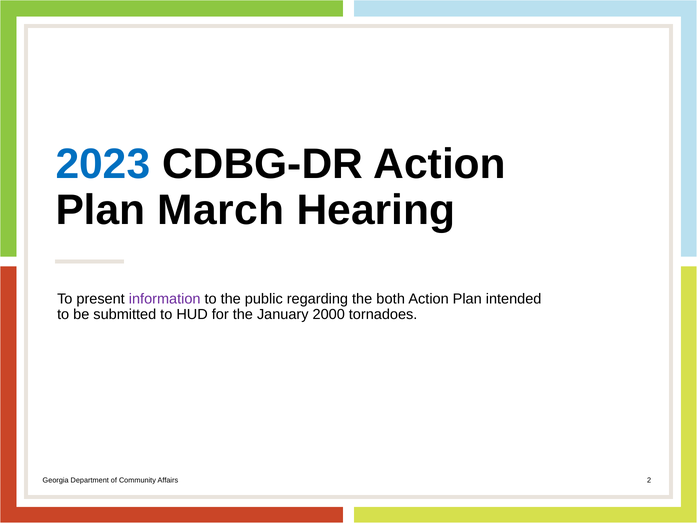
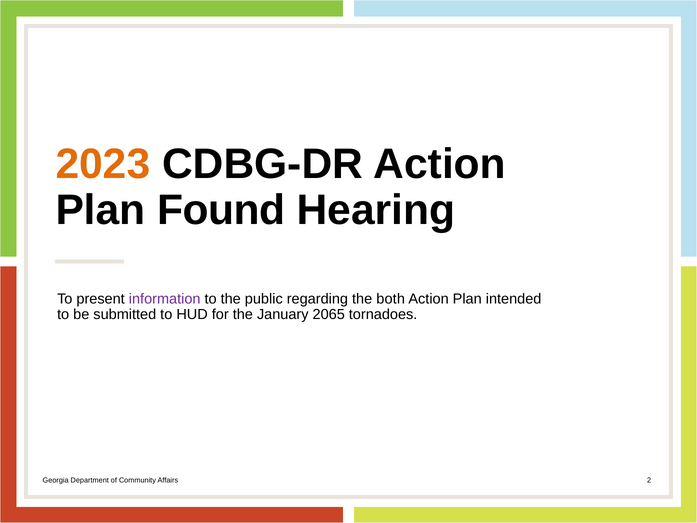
2023 colour: blue -> orange
March: March -> Found
2000: 2000 -> 2065
